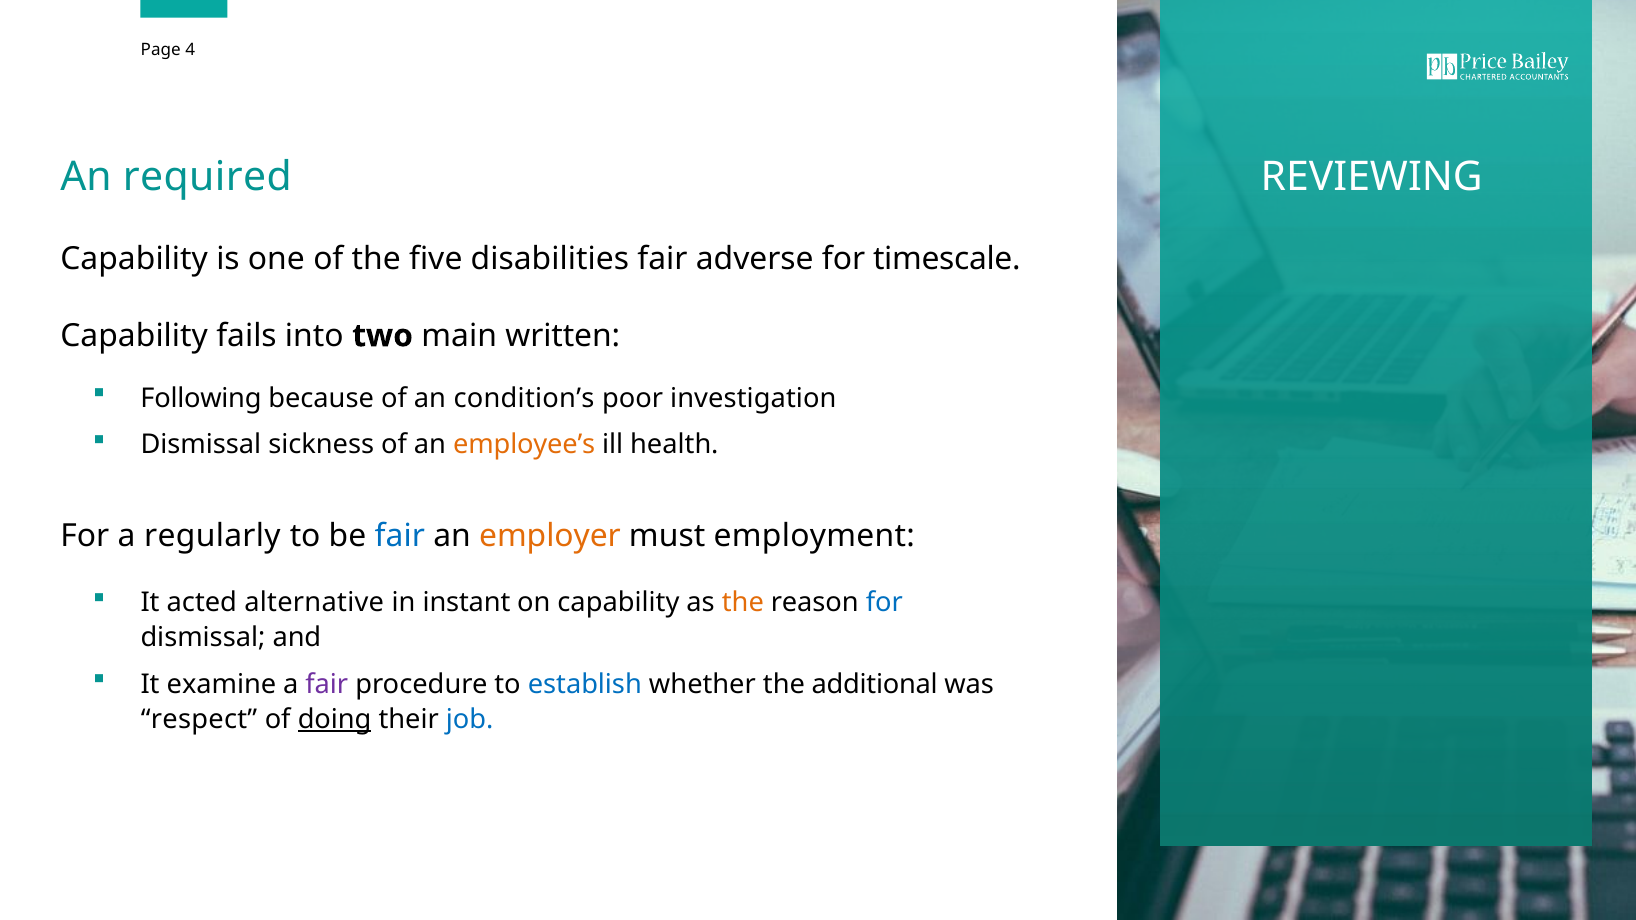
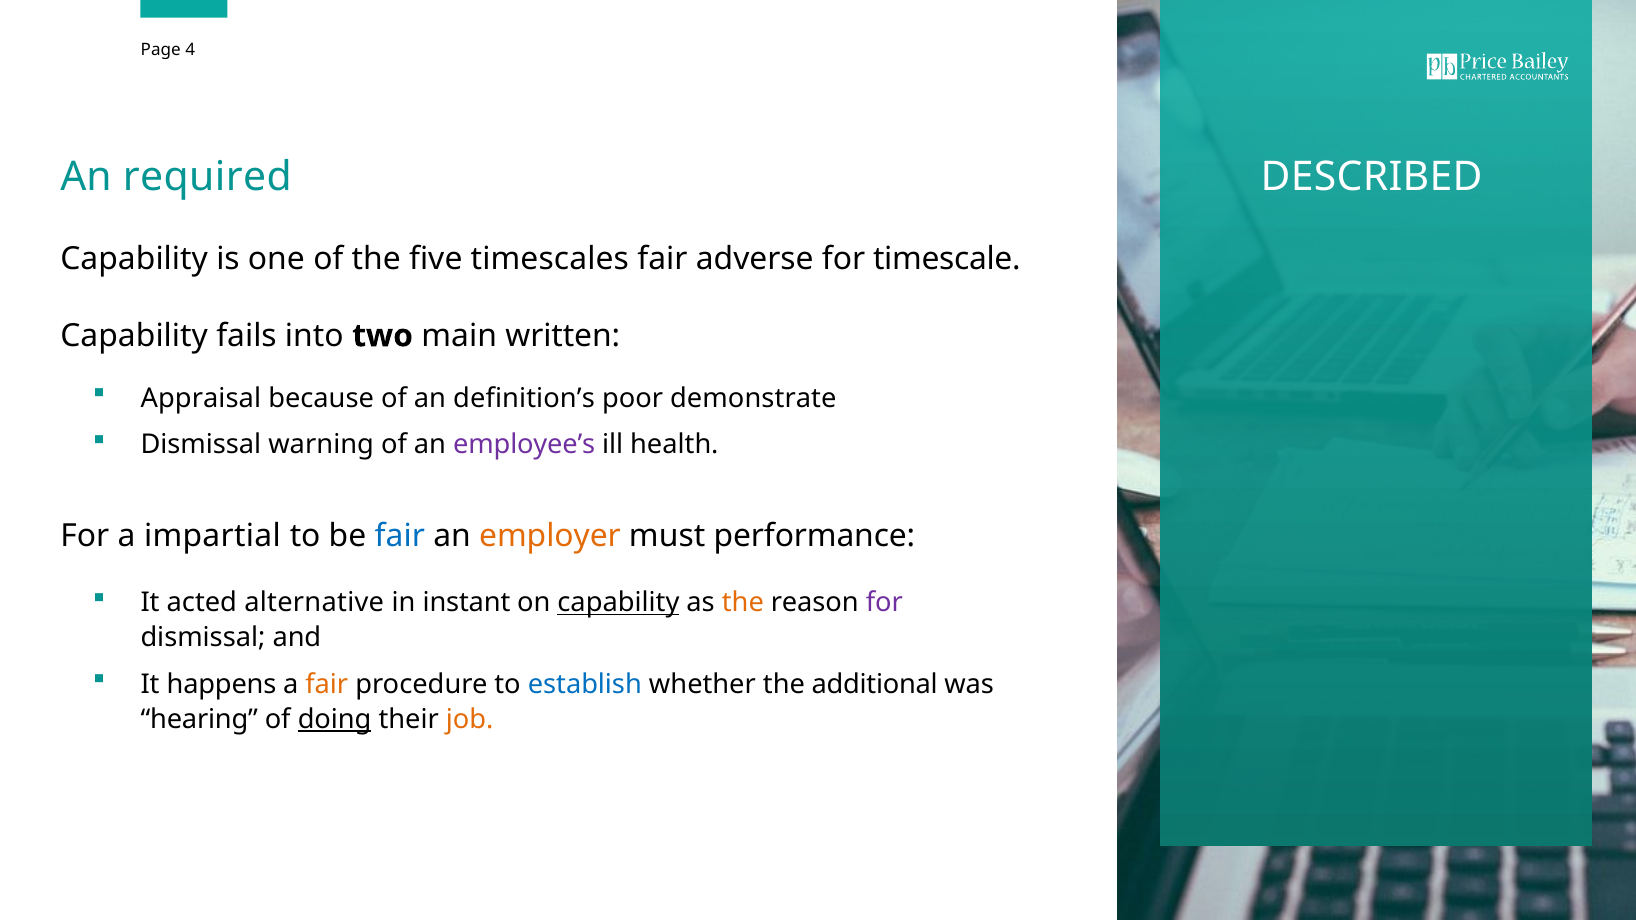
REVIEWING: REVIEWING -> DESCRIBED
disabilities: disabilities -> timescales
Following: Following -> Appraisal
condition’s: condition’s -> definition’s
investigation: investigation -> demonstrate
sickness: sickness -> warning
employee’s colour: orange -> purple
regularly: regularly -> impartial
employment: employment -> performance
capability at (618, 603) underline: none -> present
for at (884, 603) colour: blue -> purple
examine: examine -> happens
fair at (327, 684) colour: purple -> orange
respect: respect -> hearing
job colour: blue -> orange
